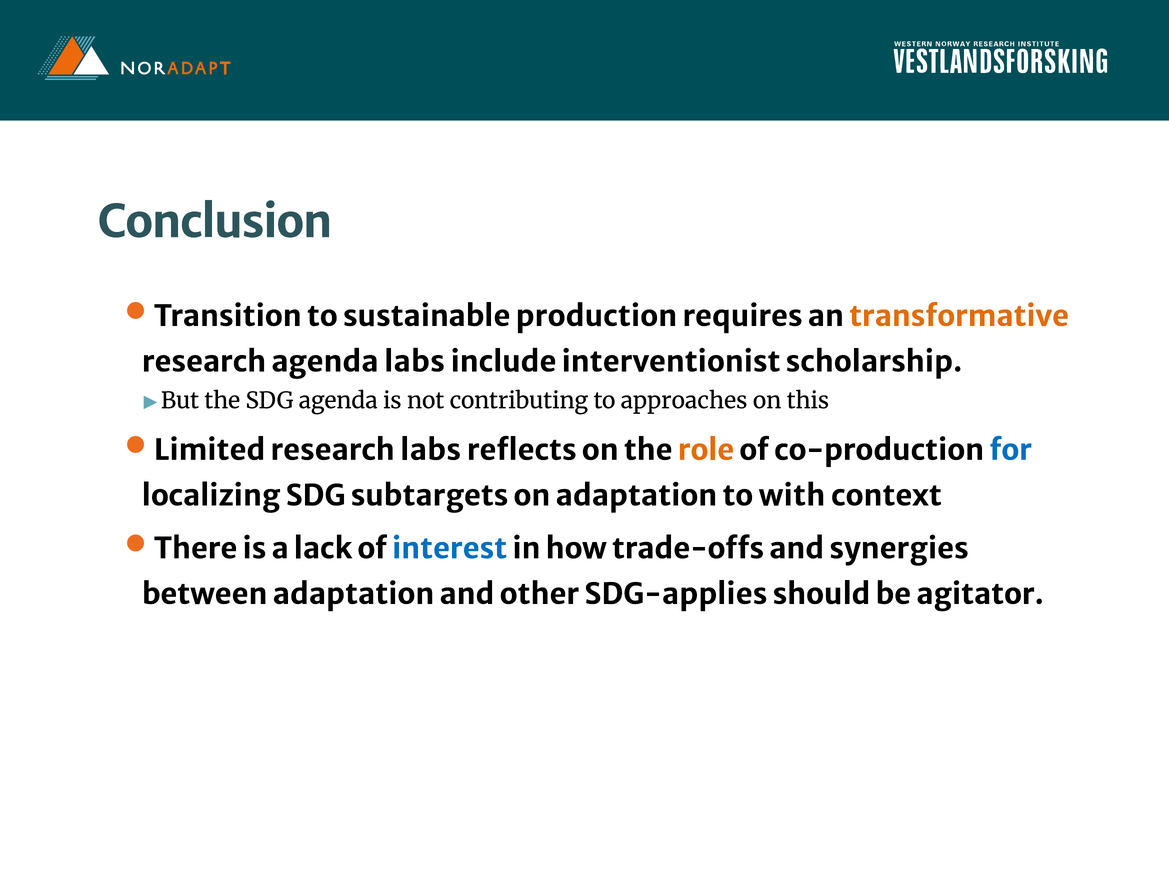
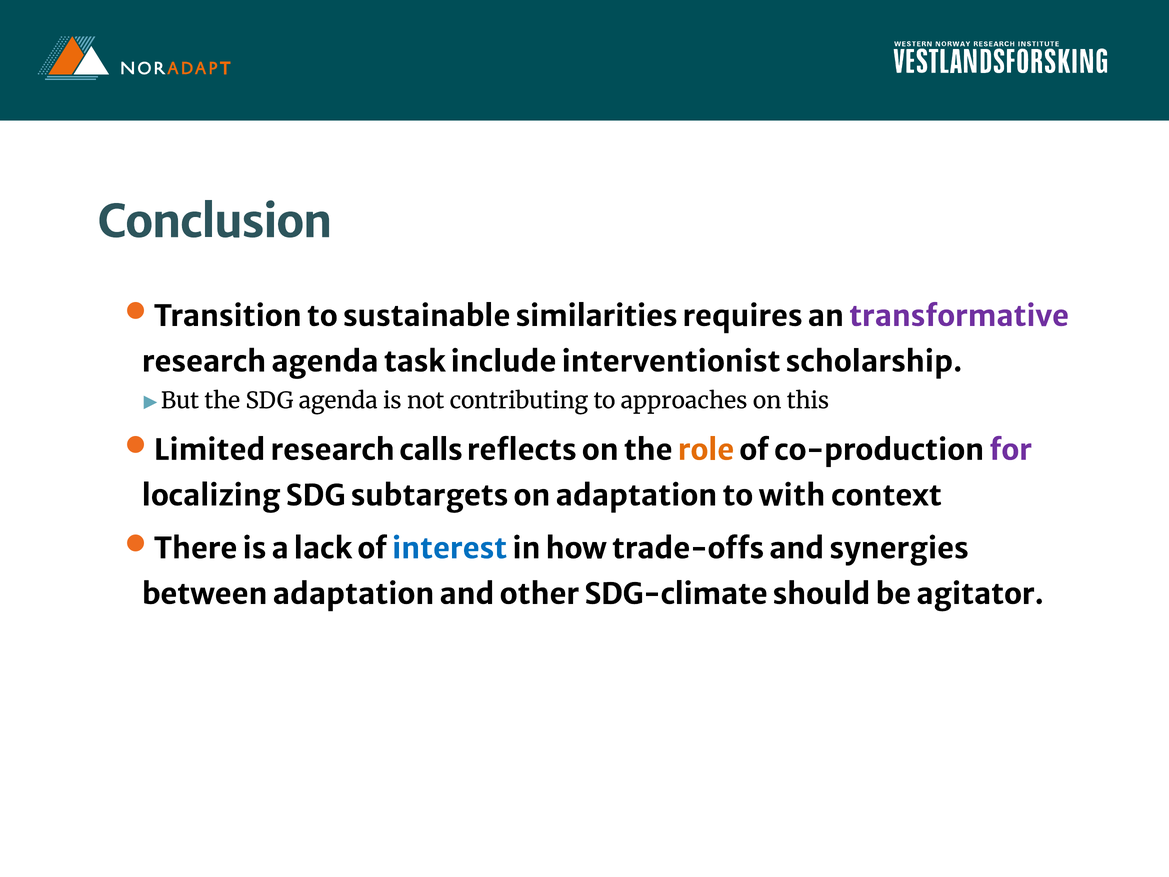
production: production -> similarities
transformative colour: orange -> purple
agenda labs: labs -> task
research labs: labs -> calls
for colour: blue -> purple
SDG-applies: SDG-applies -> SDG-climate
